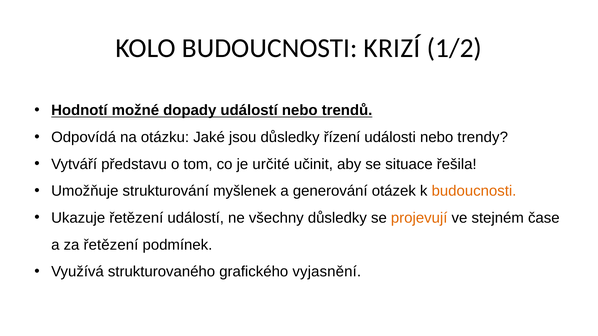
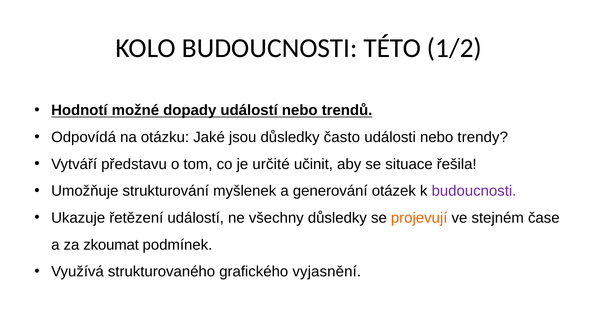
KRIZÍ: KRIZÍ -> TÉTO
řízení: řízení -> často
budoucnosti at (474, 191) colour: orange -> purple
za řetězení: řetězení -> zkoumat
